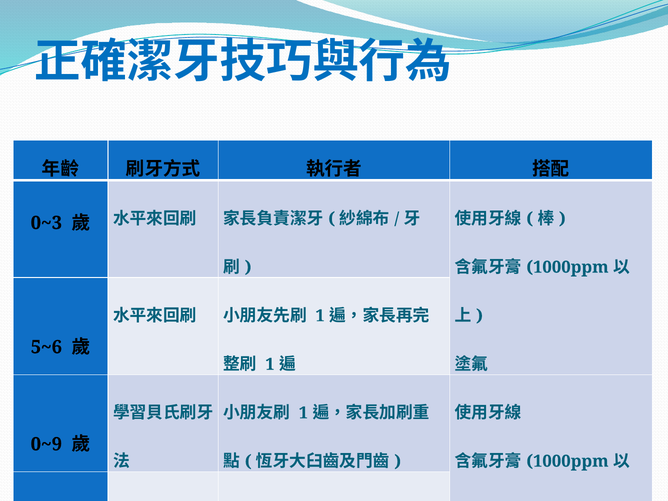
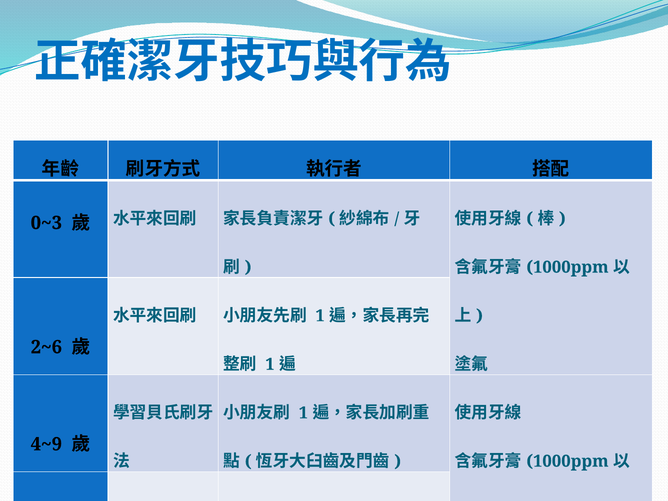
5~6: 5~6 -> 2~6
0~9: 0~9 -> 4~9
